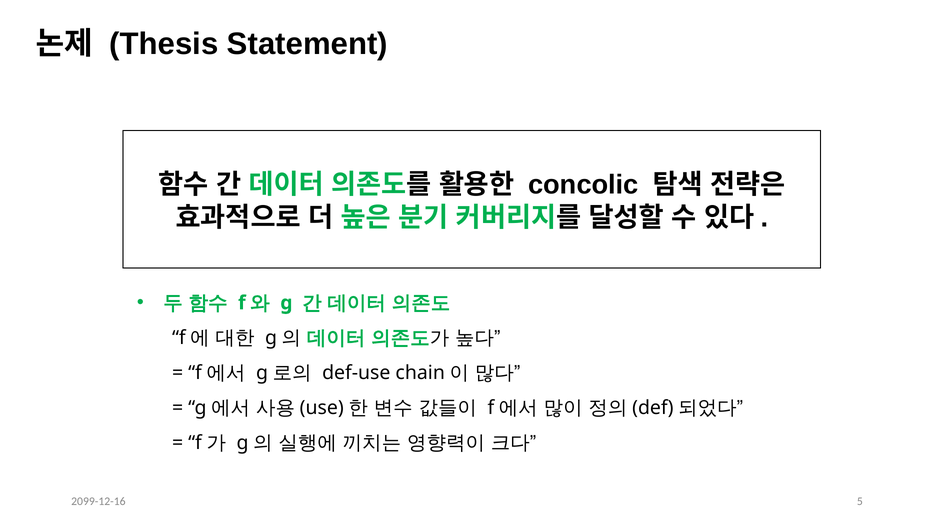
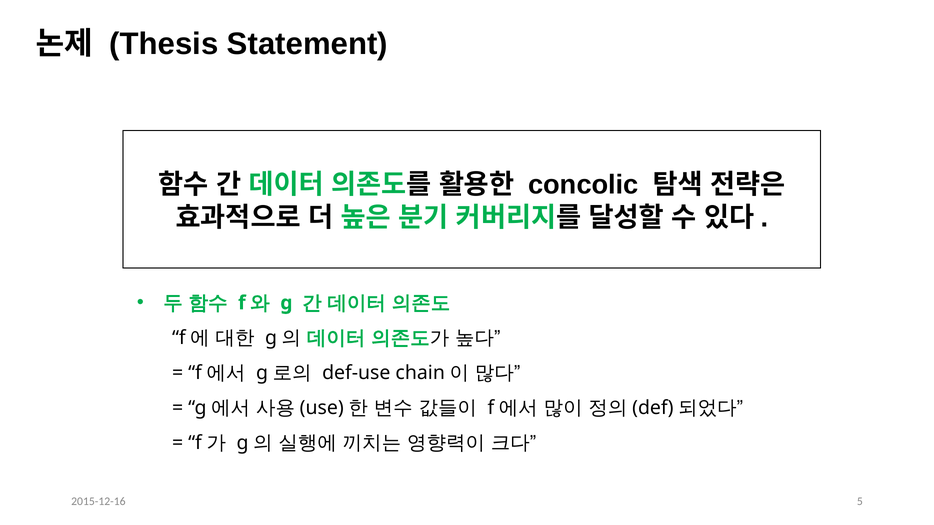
2099-12-16: 2099-12-16 -> 2015-12-16
